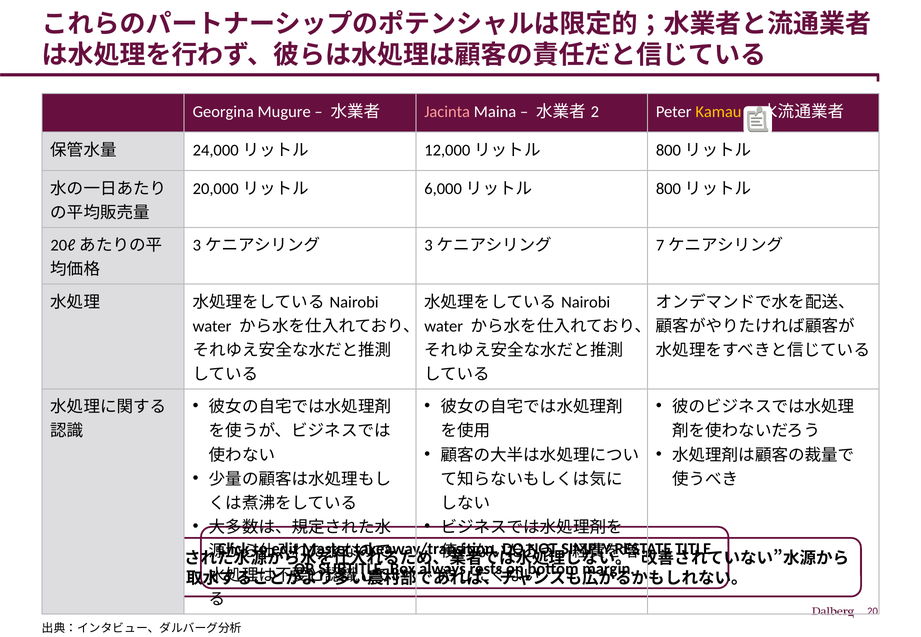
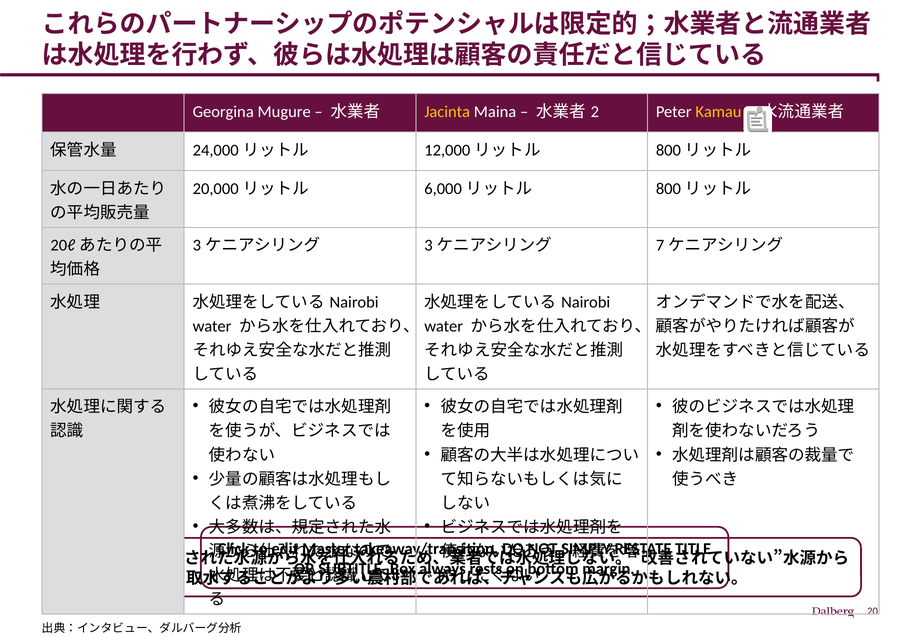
Jacinta colour: pink -> yellow
